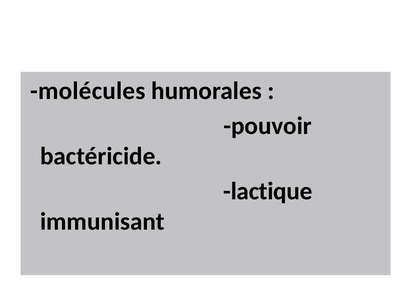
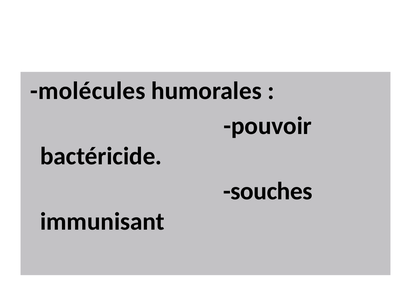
lactique: lactique -> souches
